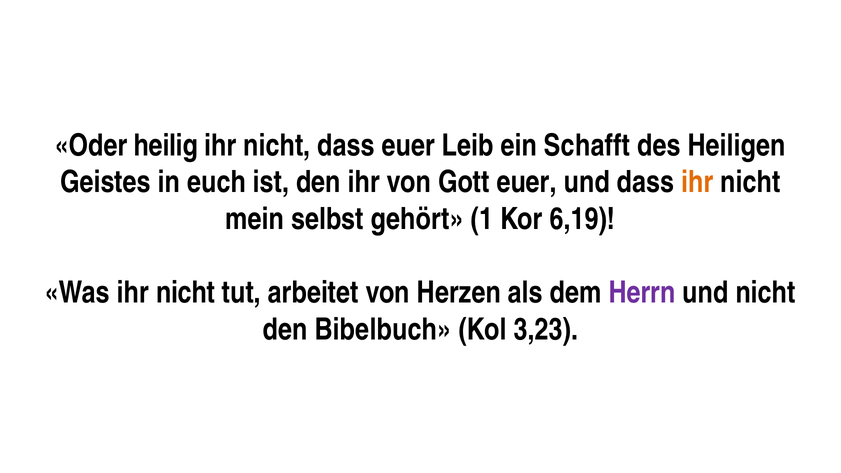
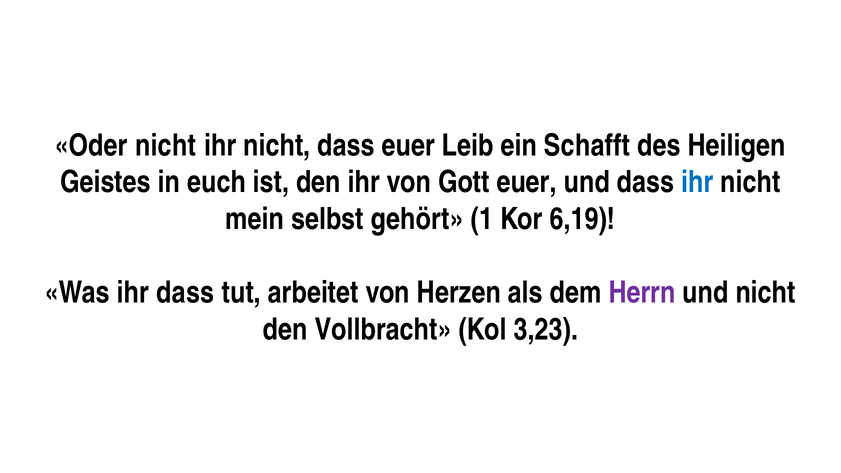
Oder heilig: heilig -> nicht
ihr at (697, 182) colour: orange -> blue
Was ihr nicht: nicht -> dass
Bibelbuch: Bibelbuch -> Vollbracht
